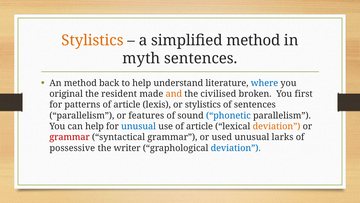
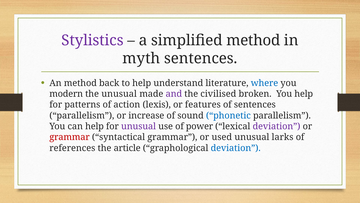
Stylistics at (93, 40) colour: orange -> purple
original: original -> modern
the resident: resident -> unusual
and colour: orange -> purple
You first: first -> help
patterns of article: article -> action
or stylistics: stylistics -> features
features: features -> increase
unusual at (139, 126) colour: blue -> purple
use of article: article -> power
deviation at (277, 126) colour: orange -> purple
possessive: possessive -> references
writer: writer -> article
